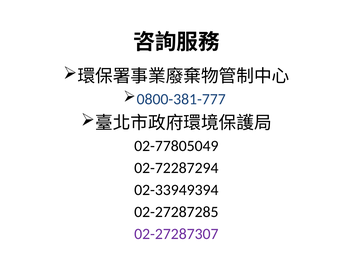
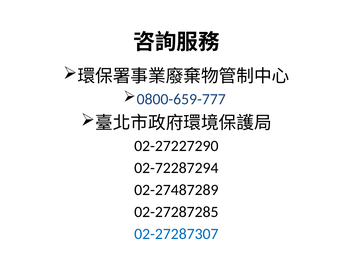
0800-381-777: 0800-381-777 -> 0800-659-777
02-77805049: 02-77805049 -> 02-27227290
02-33949394: 02-33949394 -> 02-27487289
02-27287307 colour: purple -> blue
